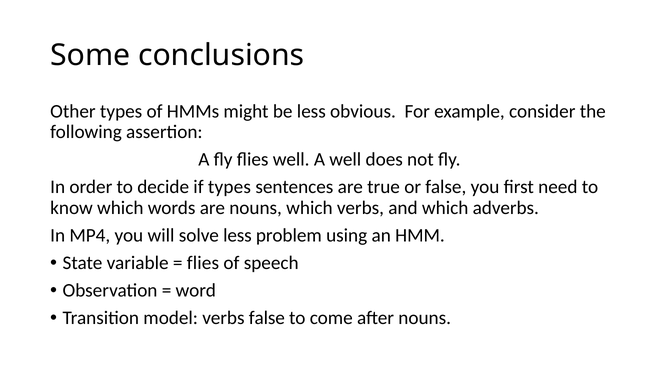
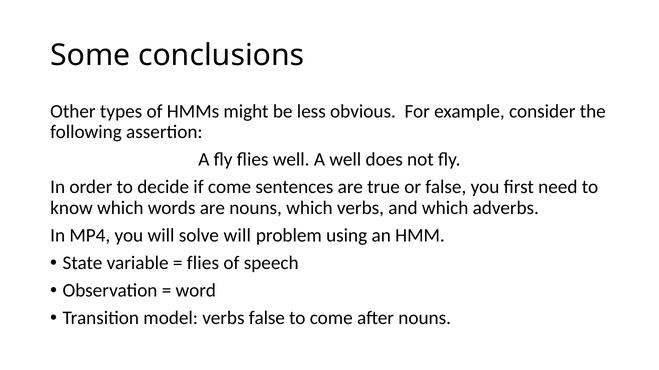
if types: types -> come
solve less: less -> will
